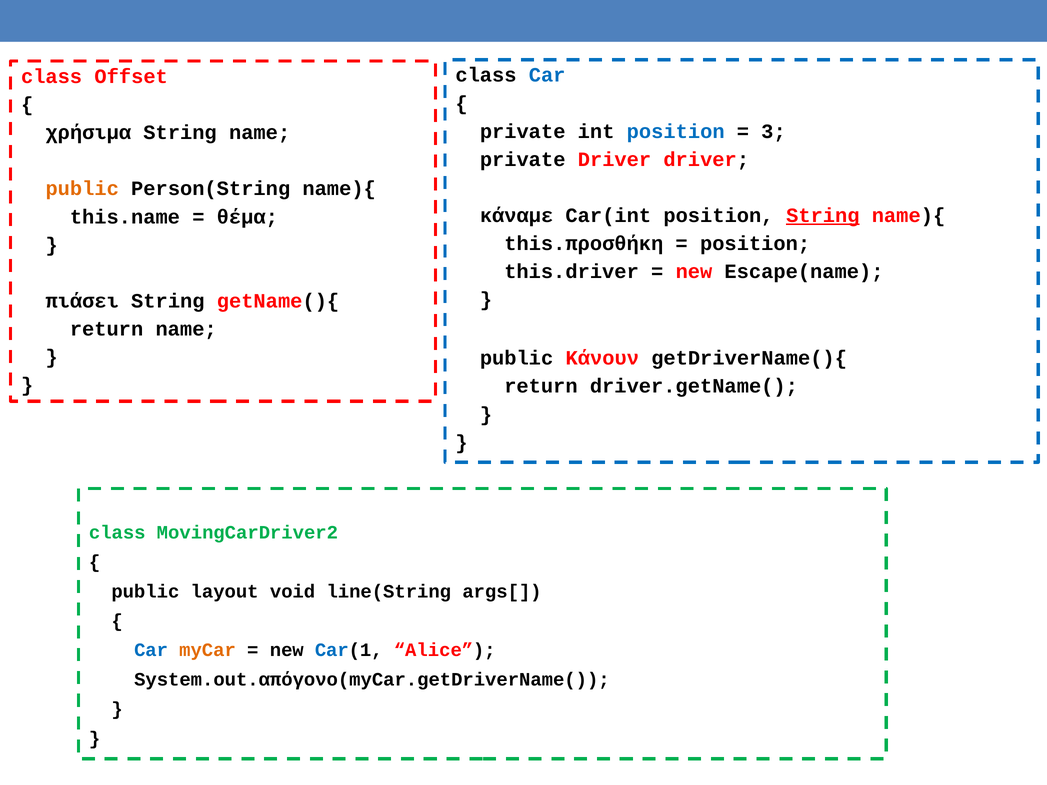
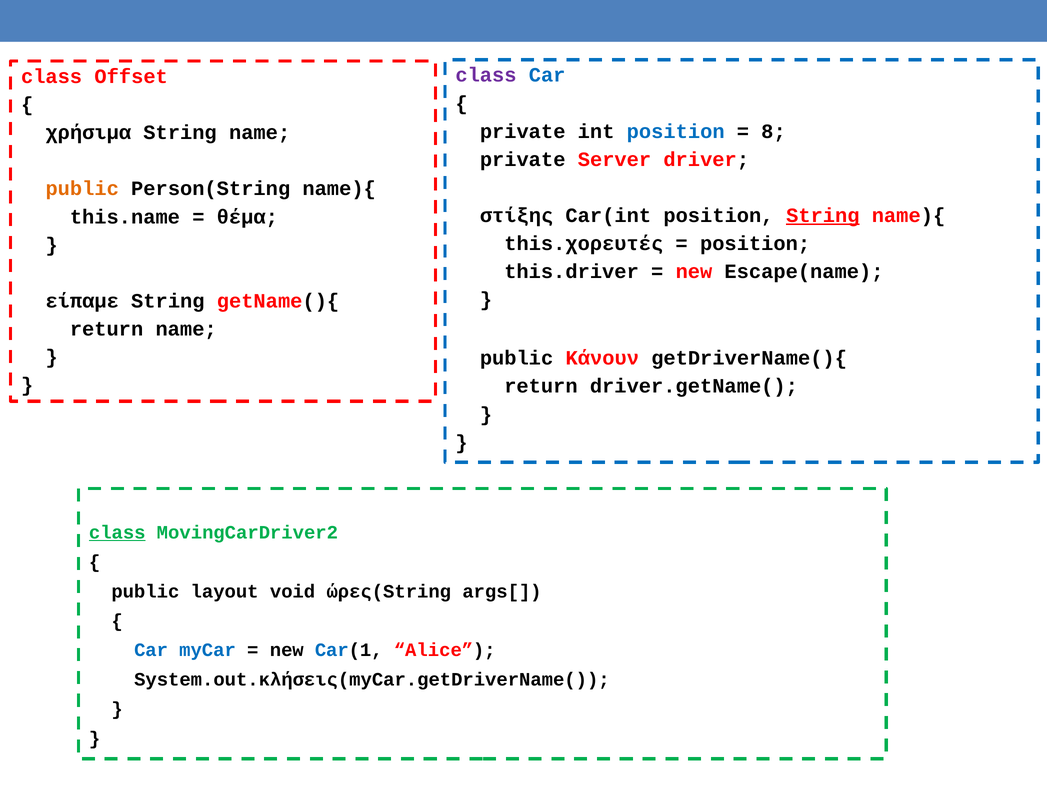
class at (486, 75) colour: black -> purple
3: 3 -> 8
private Driver: Driver -> Server
κάναμε: κάναμε -> στίξης
this.προσθήκη: this.προσθήκη -> this.χορευτές
πιάσει: πιάσει -> είπαμε
class at (117, 533) underline: none -> present
line(String: line(String -> ώρες(String
myCar colour: orange -> blue
System.out.απόγονο(myCar.getDriverName(: System.out.απόγονο(myCar.getDriverName( -> System.out.κλήσεις(myCar.getDriverName(
